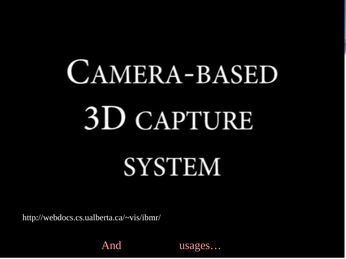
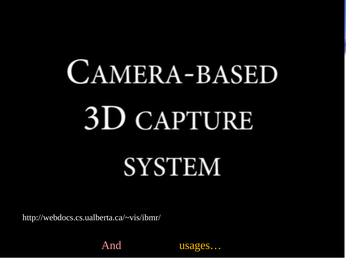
usages… colour: pink -> yellow
